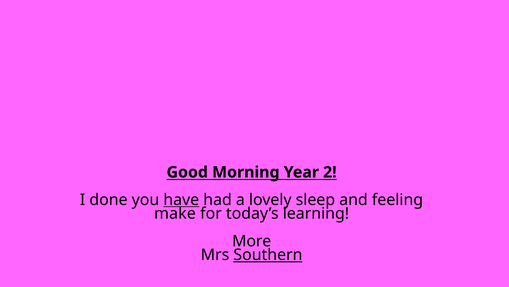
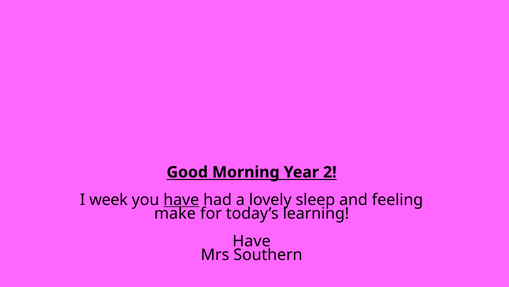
done: done -> week
More at (252, 241): More -> Have
Southern underline: present -> none
